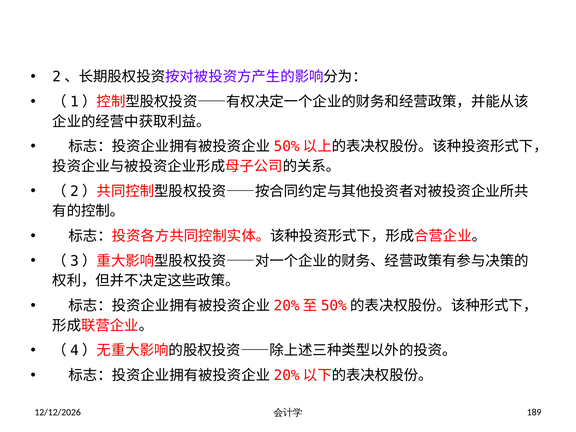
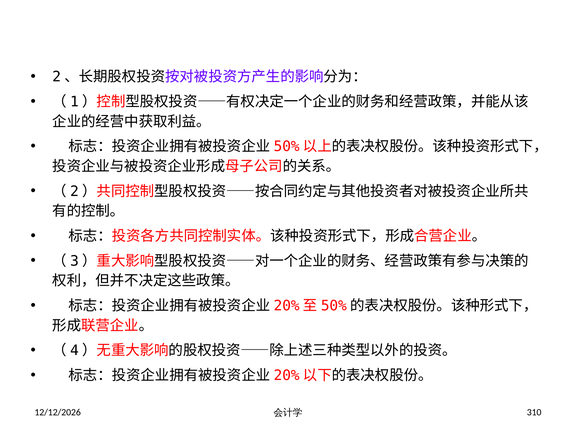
189: 189 -> 310
